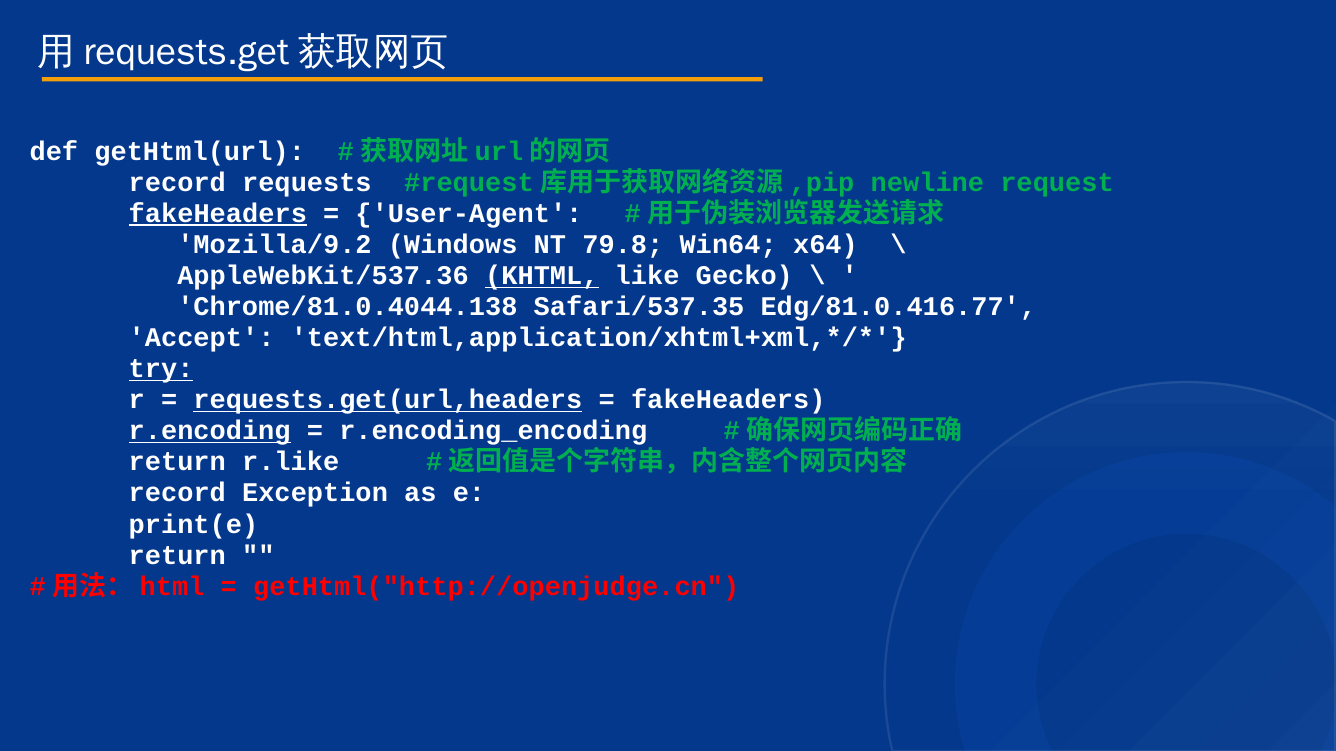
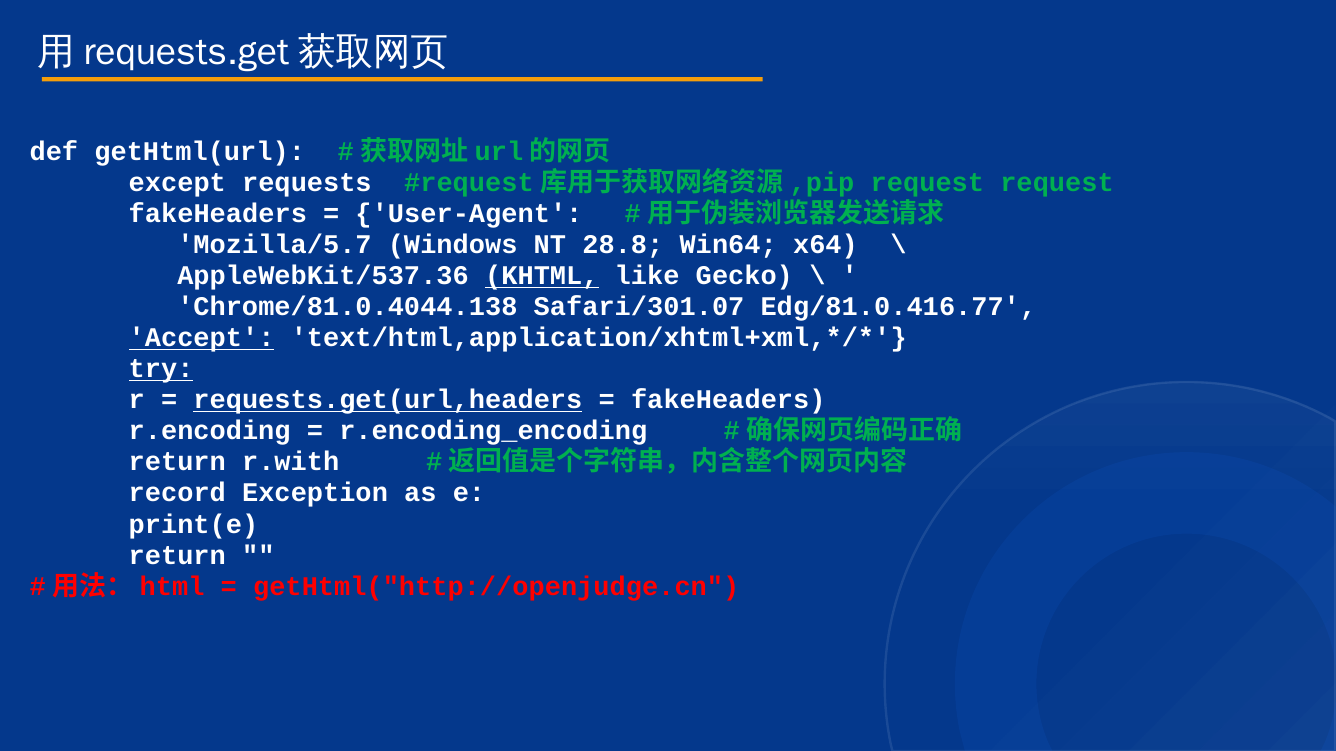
record at (177, 183): record -> except
newline at (927, 183): newline -> request
fakeHeaders at (218, 214) underline: present -> none
Mozilla/9.2: Mozilla/9.2 -> Mozilla/5.7
79.8: 79.8 -> 28.8
Safari/537.35: Safari/537.35 -> Safari/301.07
Accept underline: none -> present
r.encoding underline: present -> none
r.like: r.like -> r.with
